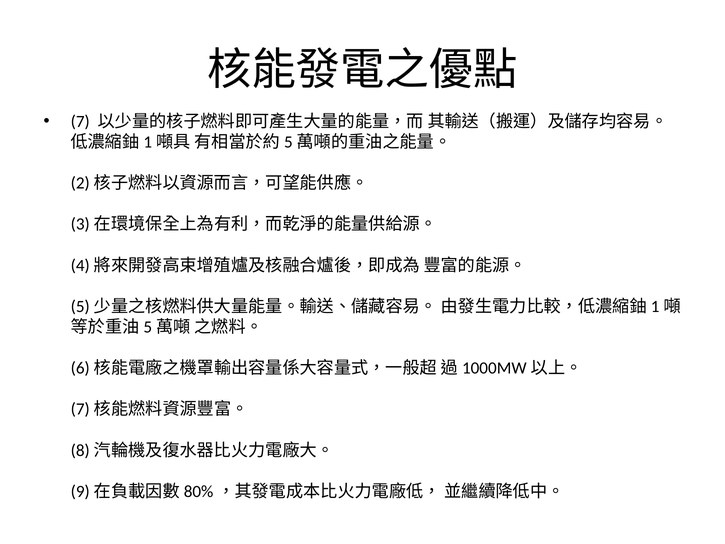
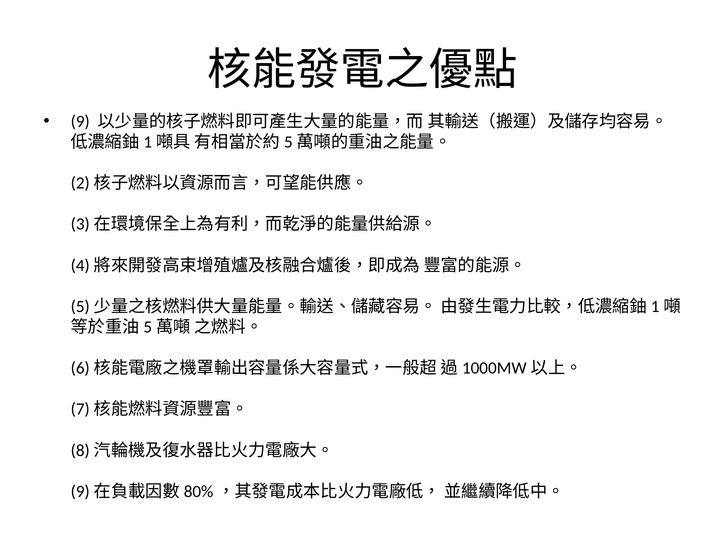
7: 7 -> 9
